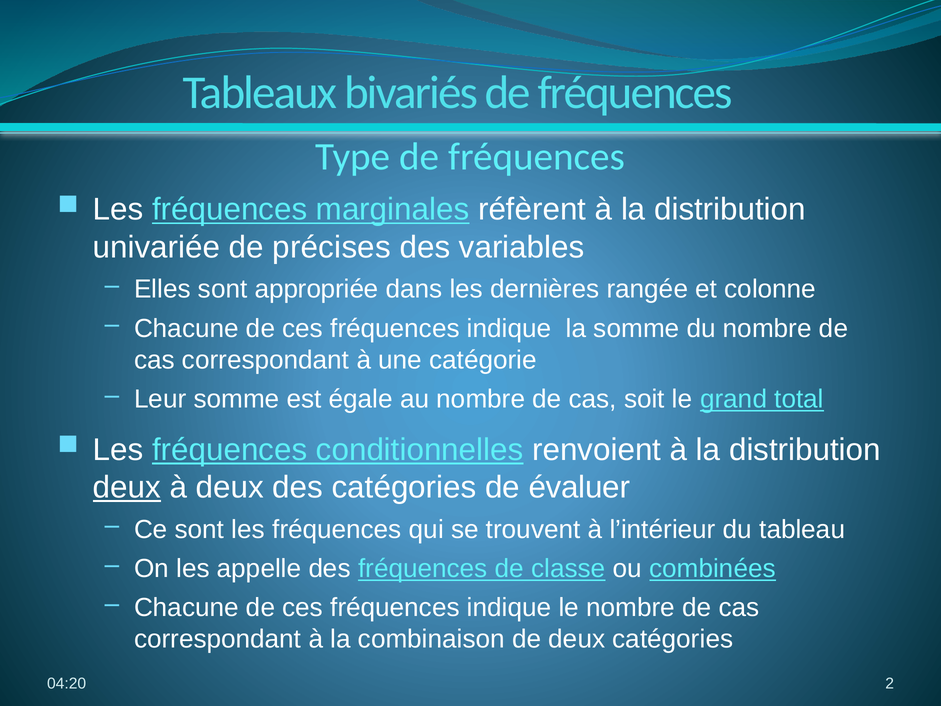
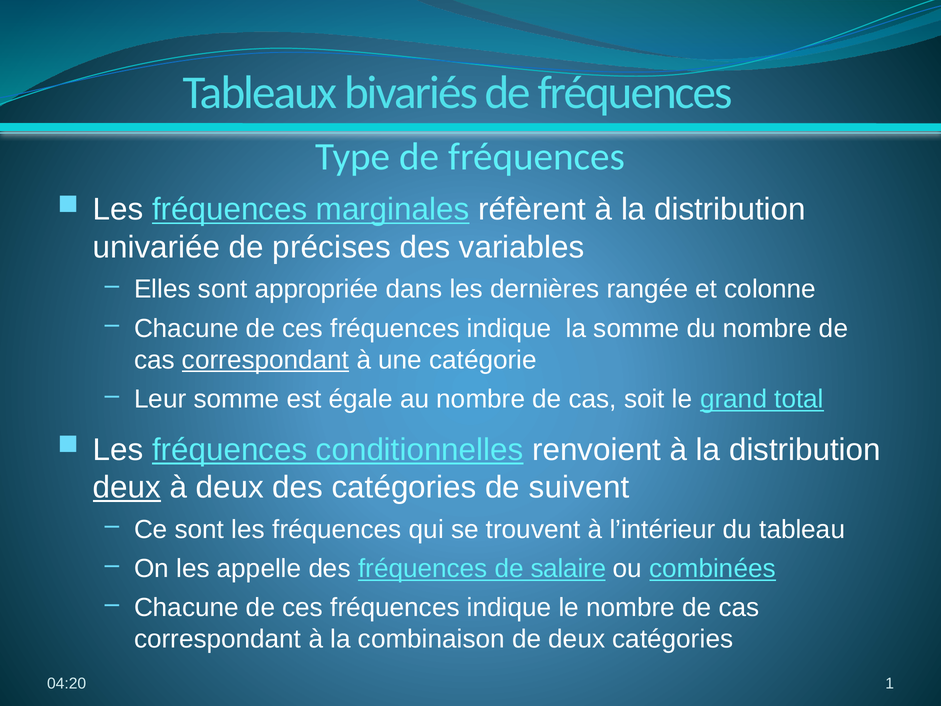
correspondant at (266, 360) underline: none -> present
évaluer: évaluer -> suivent
classe: classe -> salaire
2: 2 -> 1
